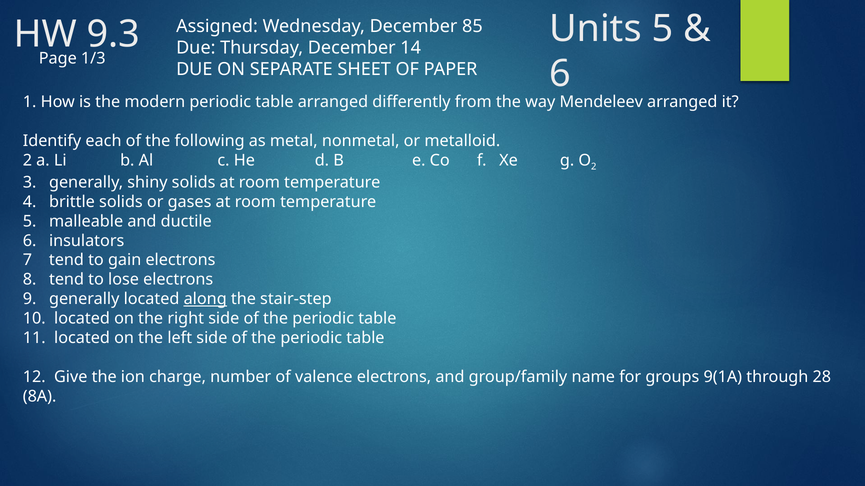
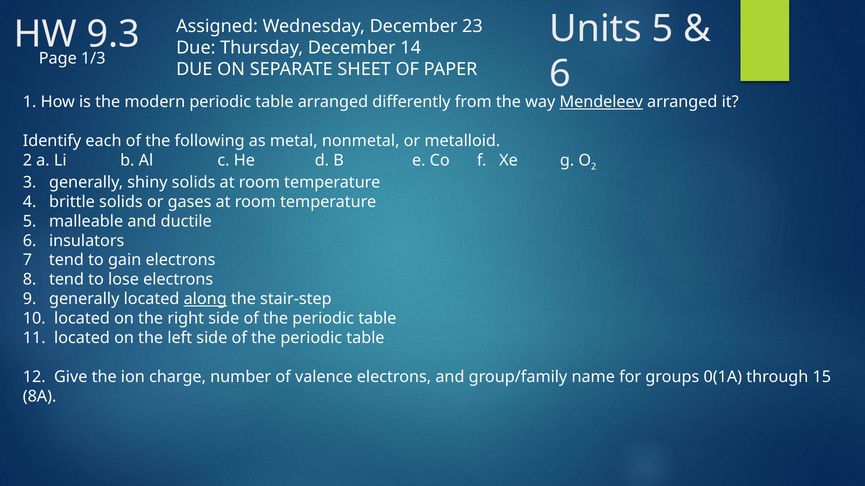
85: 85 -> 23
Mendeleev underline: none -> present
9(1A: 9(1A -> 0(1A
28: 28 -> 15
